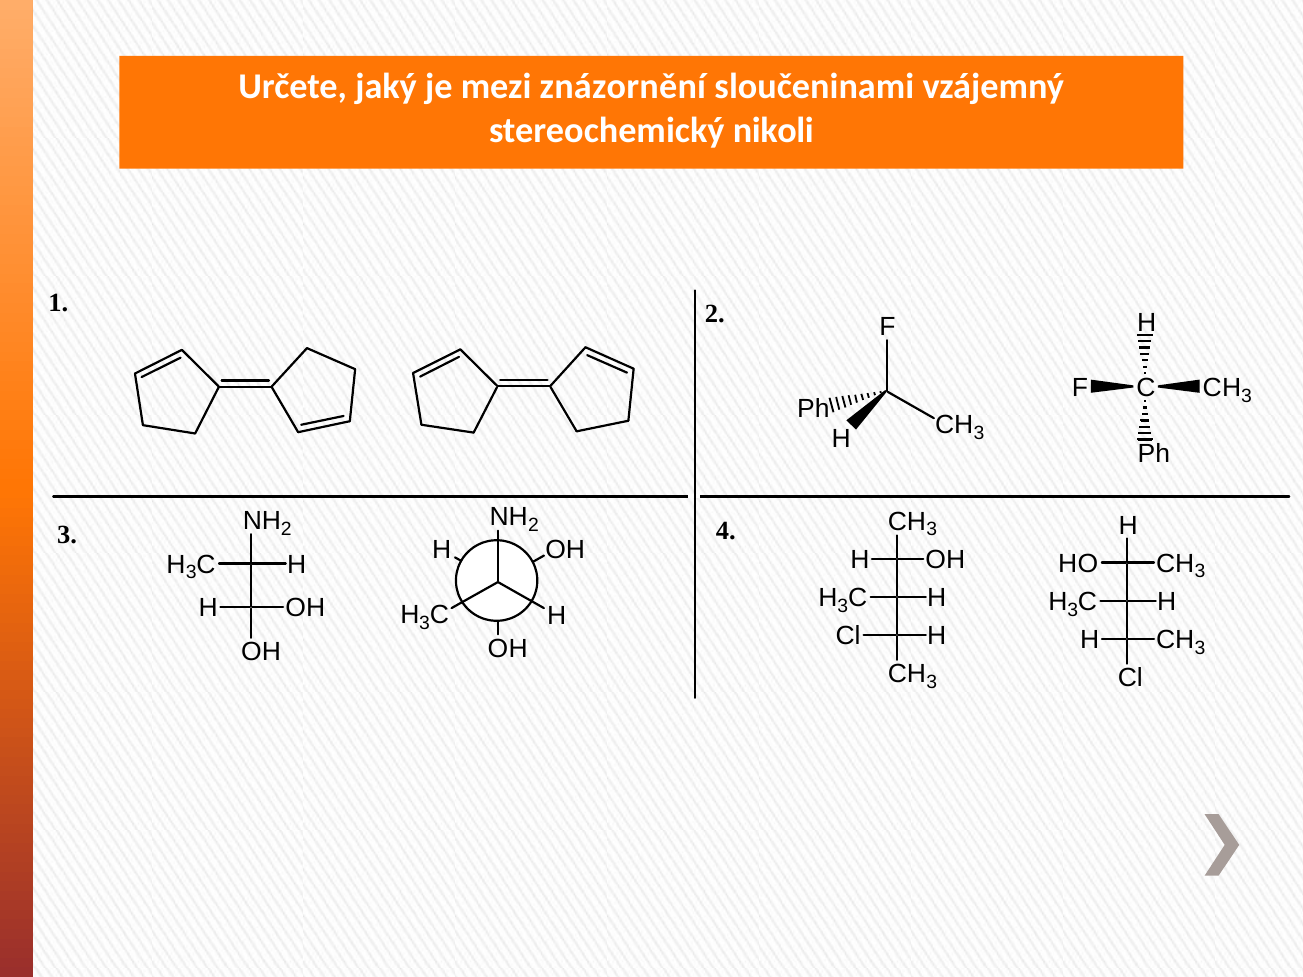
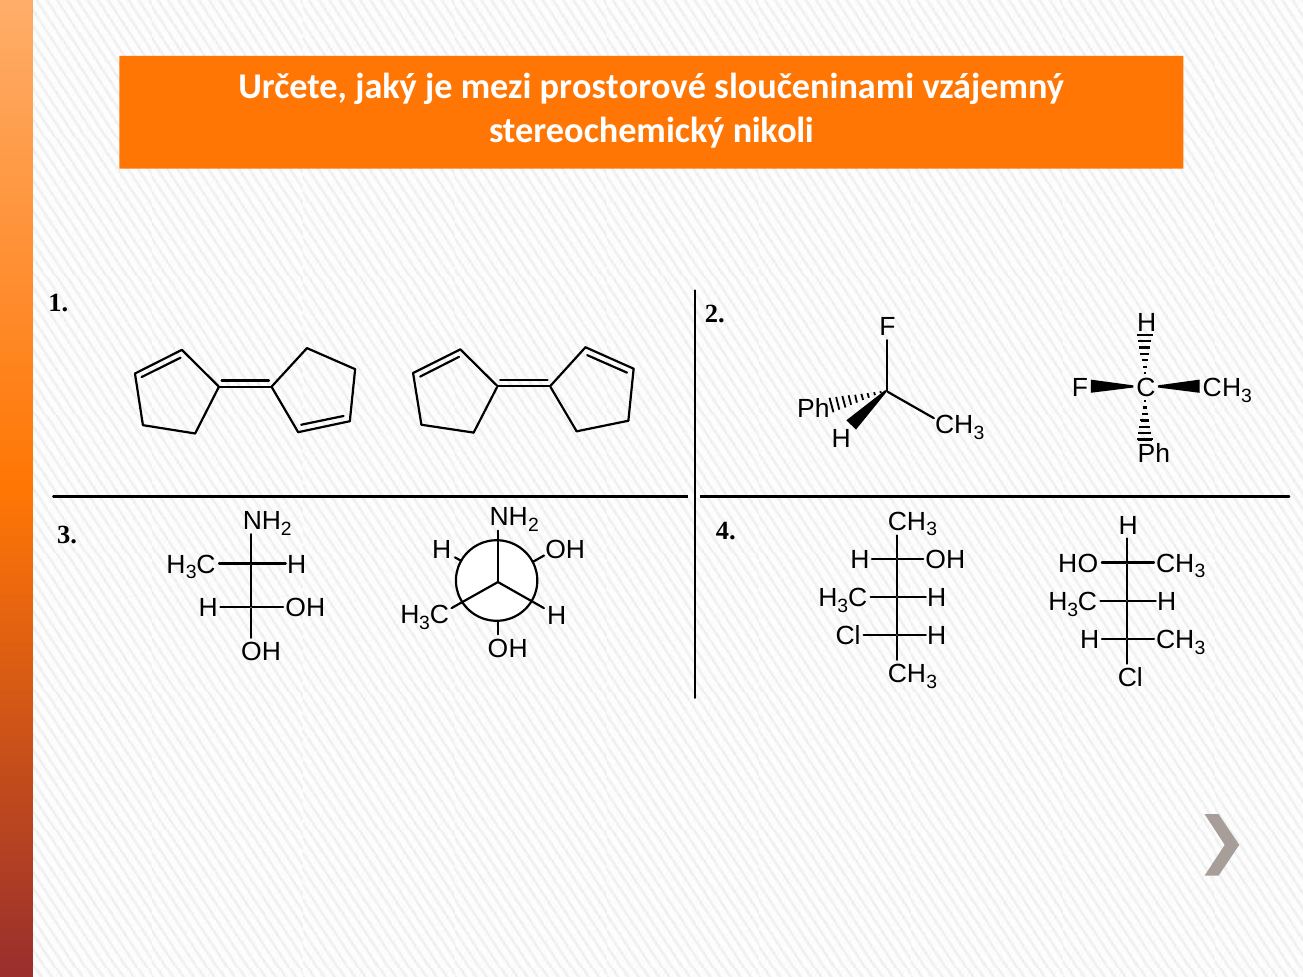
znázornění: znázornění -> prostorové
